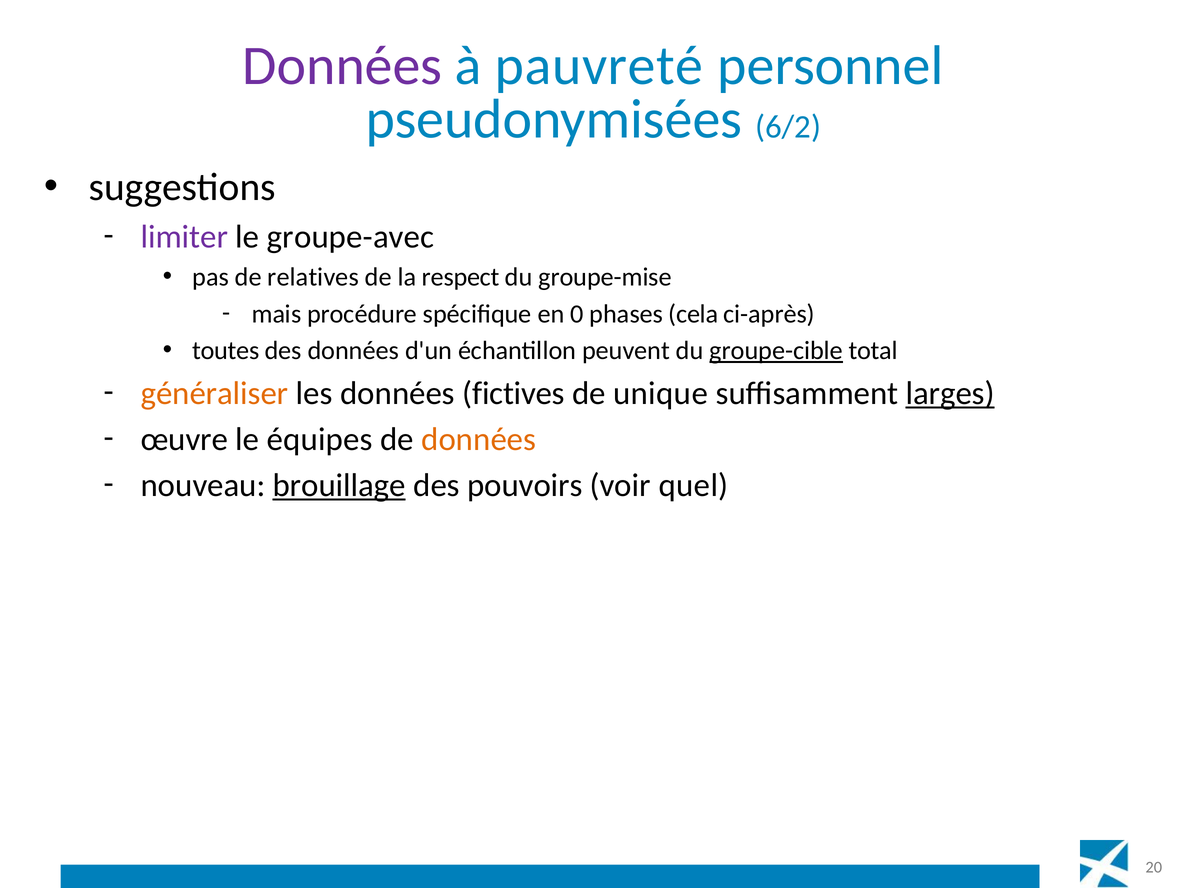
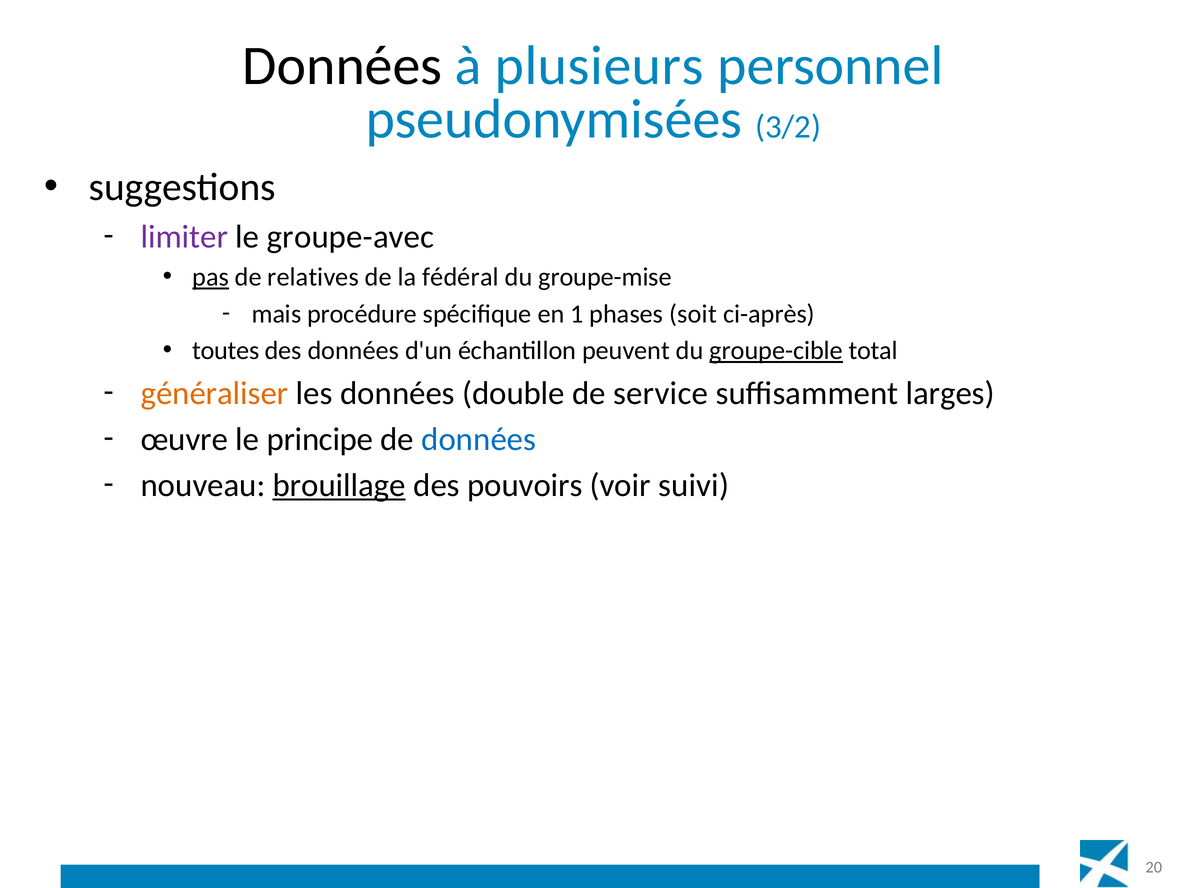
Données at (342, 66) colour: purple -> black
pauvreté: pauvreté -> plusieurs
6/2: 6/2 -> 3/2
pas underline: none -> present
respect: respect -> fédéral
0: 0 -> 1
cela: cela -> soit
fictives: fictives -> double
unique: unique -> service
larges underline: present -> none
équipes: équipes -> principe
données at (479, 439) colour: orange -> blue
quel: quel -> suivi
